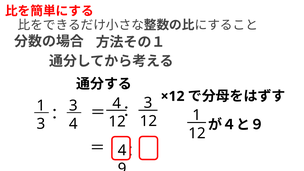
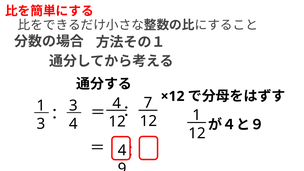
3 at (148, 103): 3 -> 7
